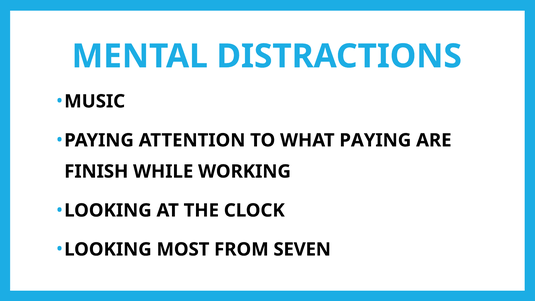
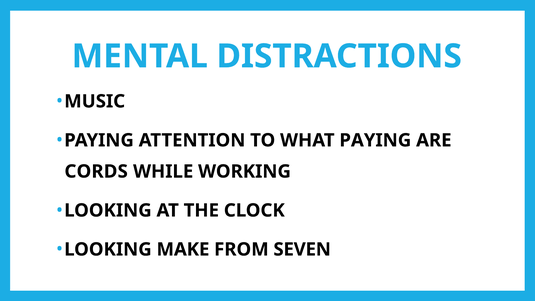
FINISH: FINISH -> CORDS
MOST: MOST -> MAKE
